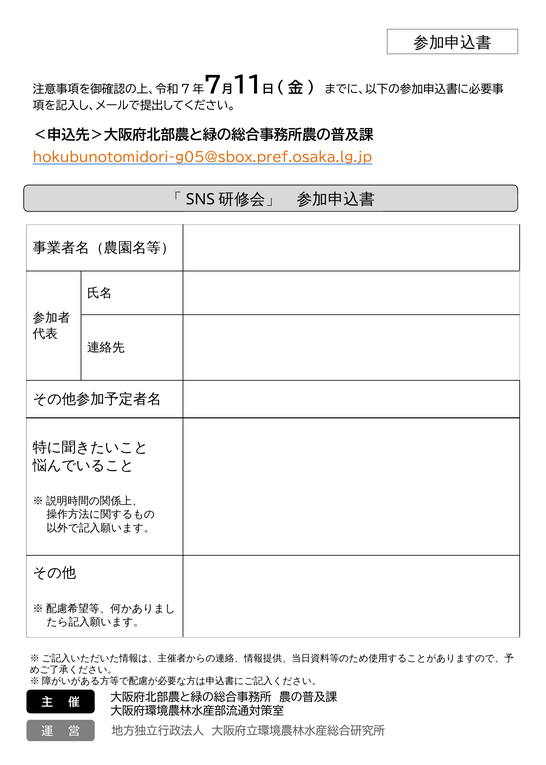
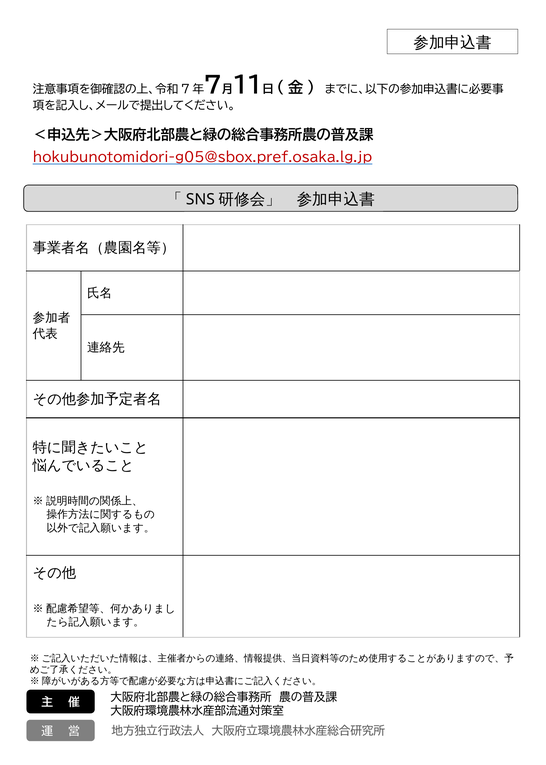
hokubunotomidori-g05@sbox.pref.osaka.lg.jp colour: orange -> red
